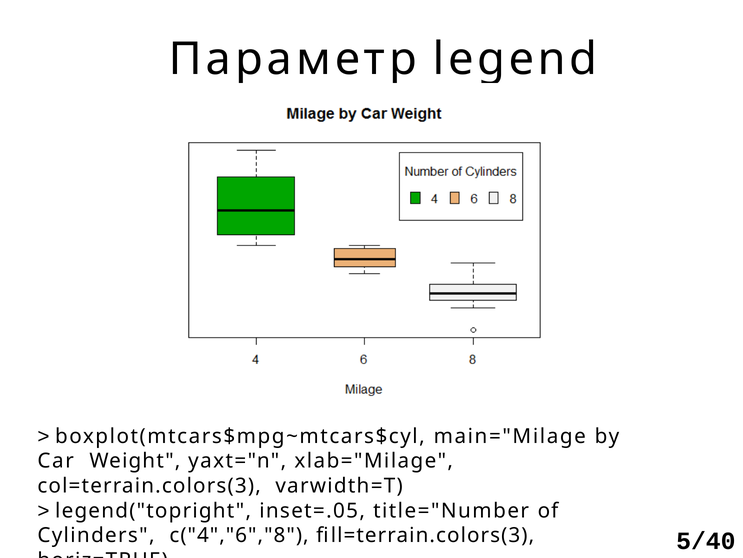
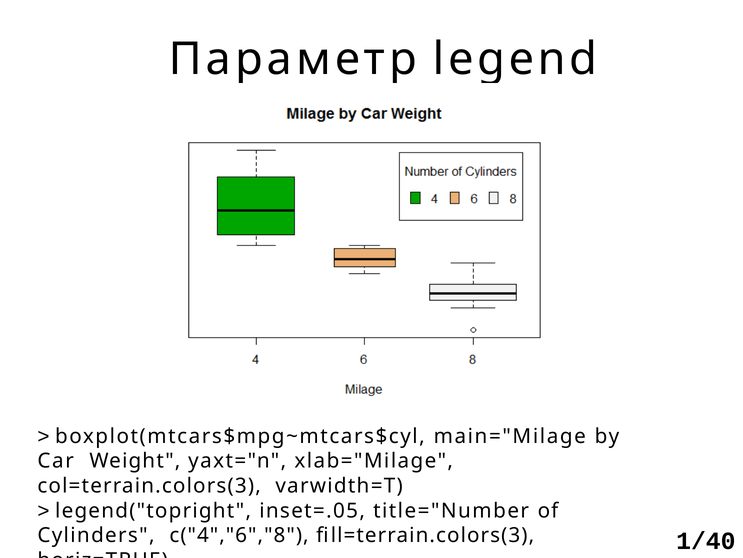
5/40: 5/40 -> 1/40
